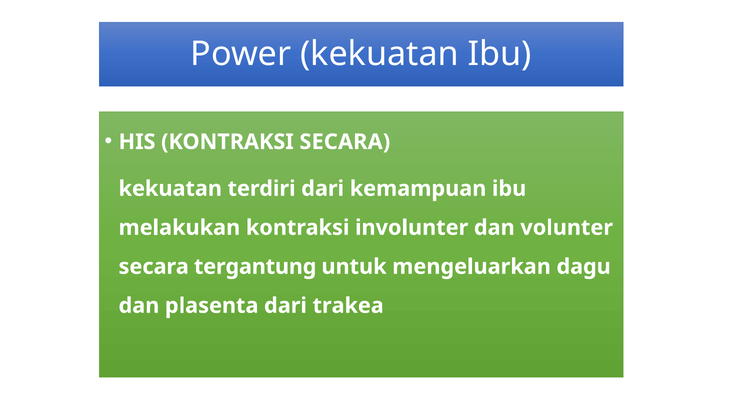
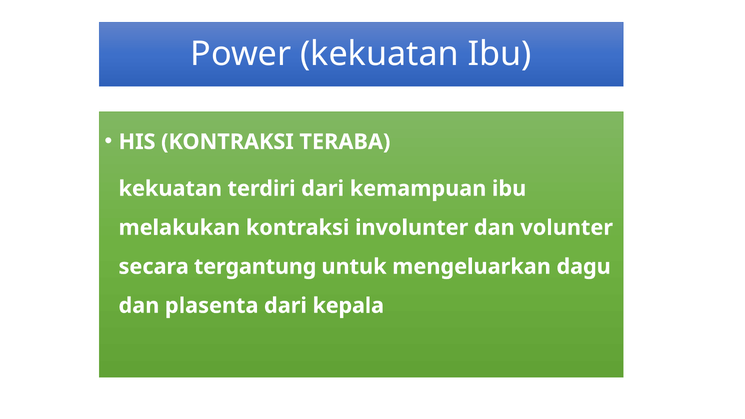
KONTRAKSI SECARA: SECARA -> TERABA
trakea: trakea -> kepala
